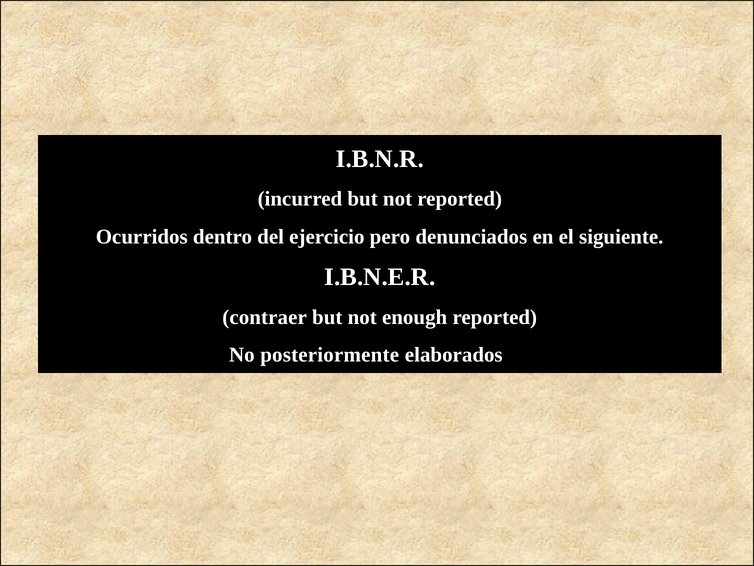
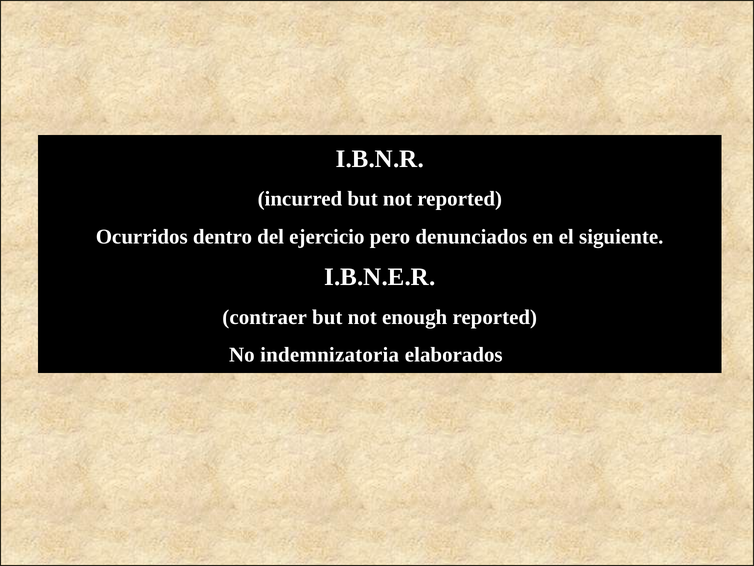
posteriormente: posteriormente -> indemnizatoria
